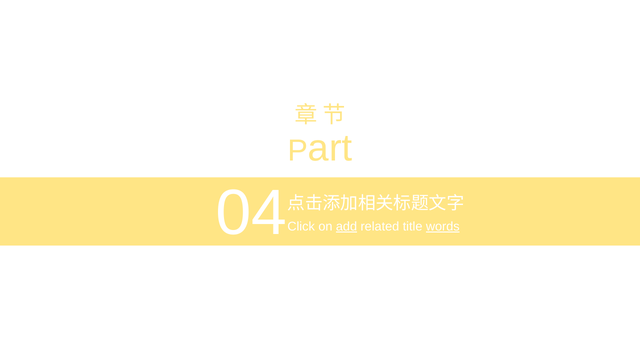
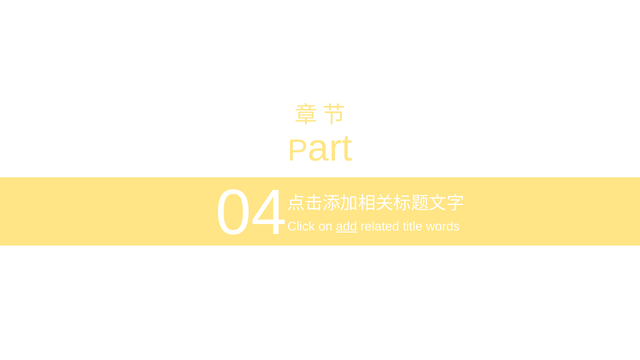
words underline: present -> none
